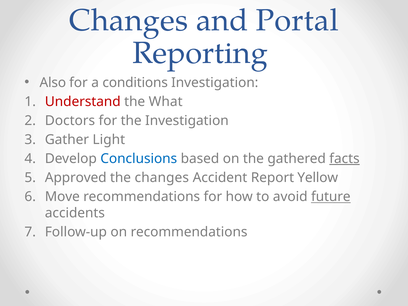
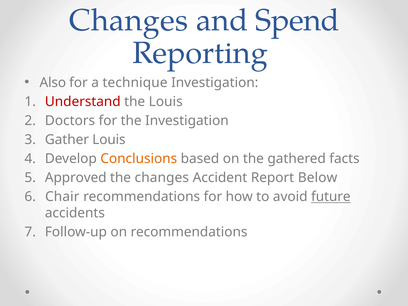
Portal: Portal -> Spend
conditions: conditions -> technique
the What: What -> Louis
Gather Light: Light -> Louis
Conclusions colour: blue -> orange
facts underline: present -> none
Yellow: Yellow -> Below
Move: Move -> Chair
